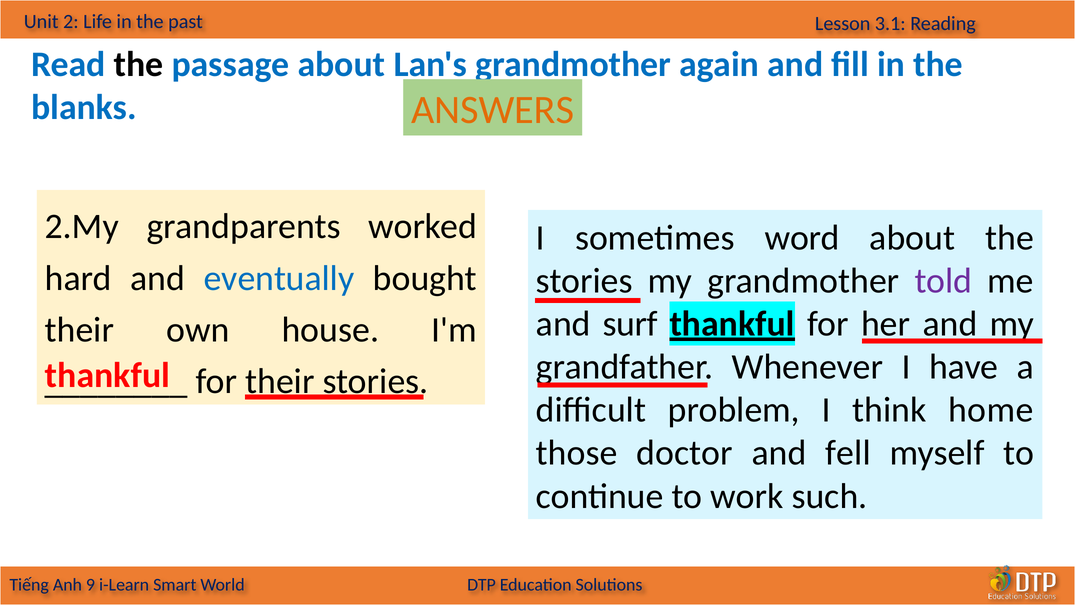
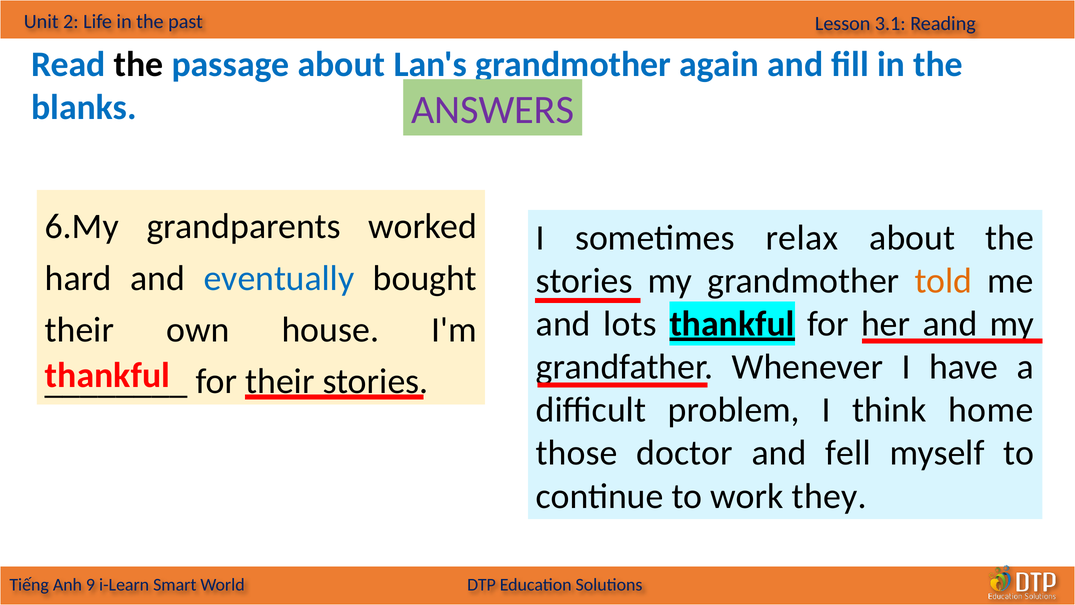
ANSWERS colour: orange -> purple
2.My: 2.My -> 6.My
word: word -> relax
told colour: purple -> orange
surf: surf -> lots
such: such -> they
